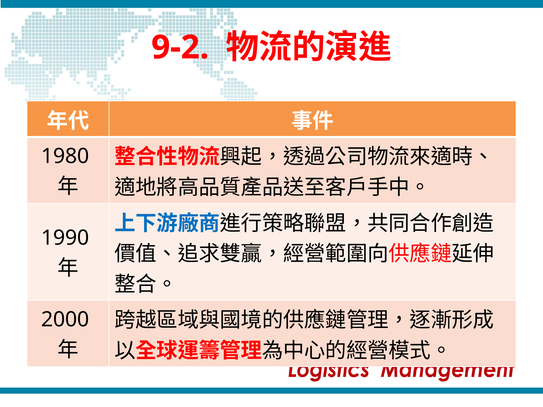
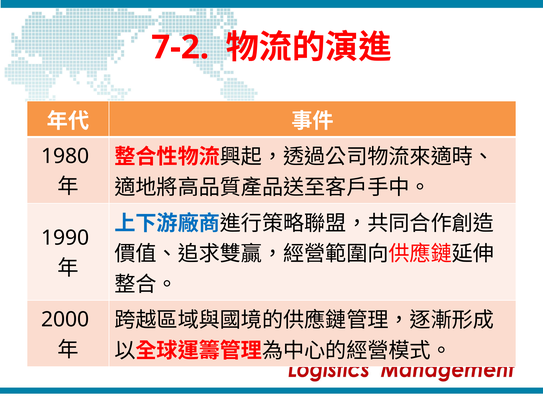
9-2: 9-2 -> 7-2
